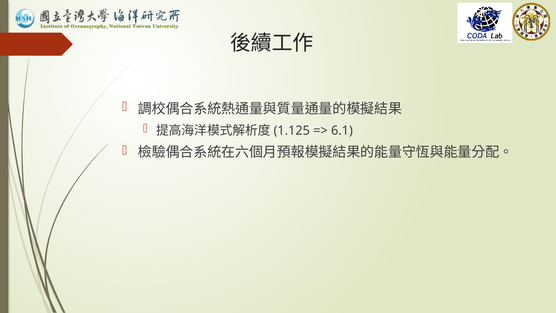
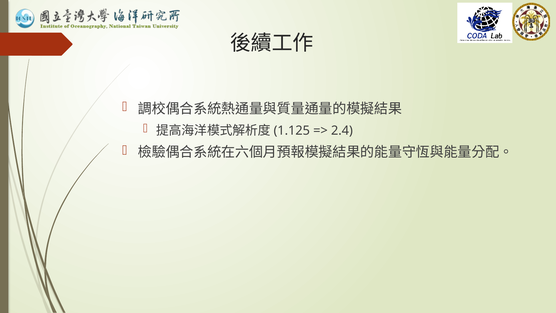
6.1: 6.1 -> 2.4
